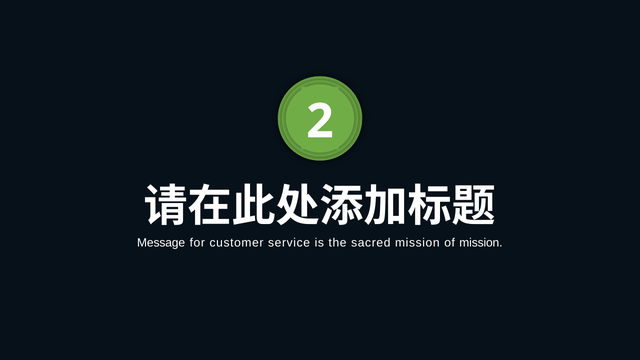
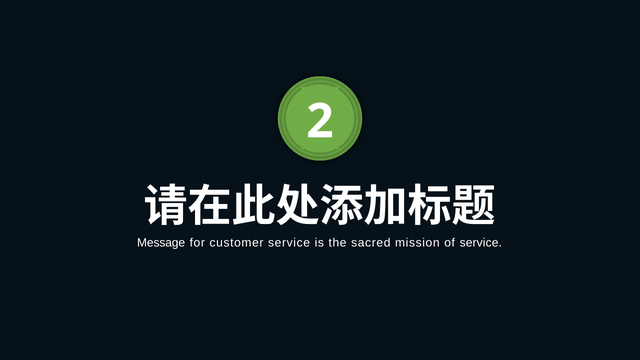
of mission: mission -> service
